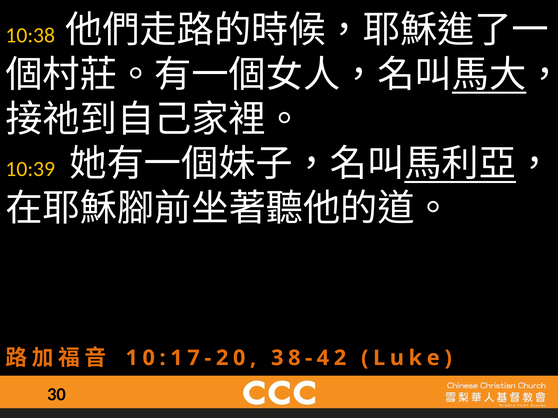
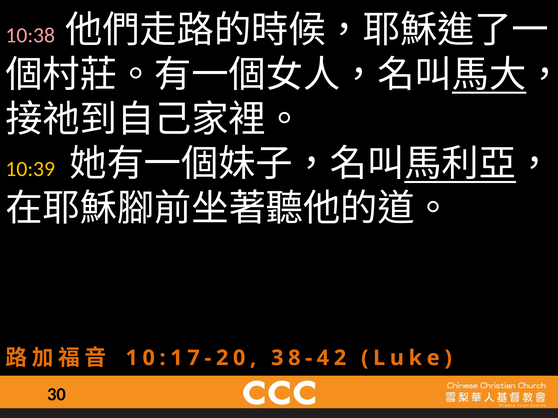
10:38 colour: yellow -> pink
